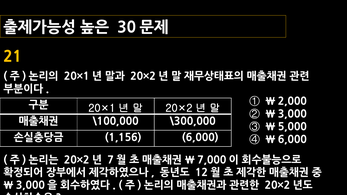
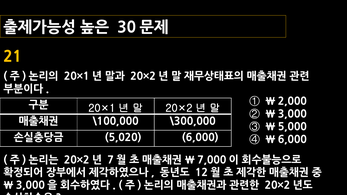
1,156: 1,156 -> 5,020
